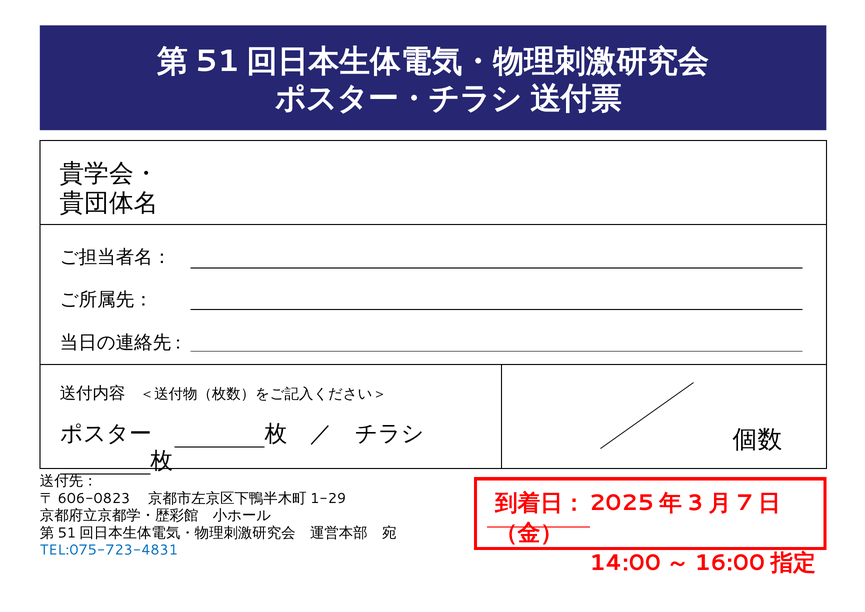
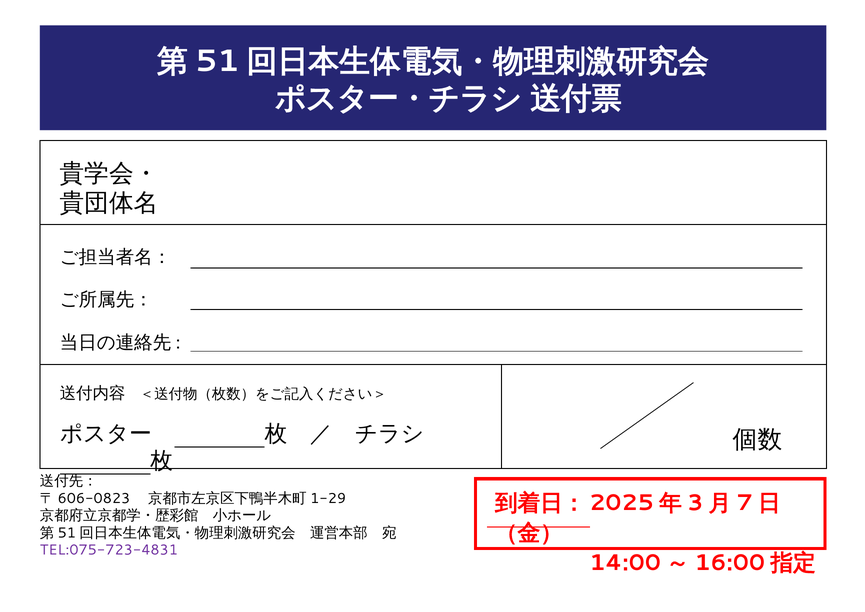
TEL:075-723-4831 colour: blue -> purple
